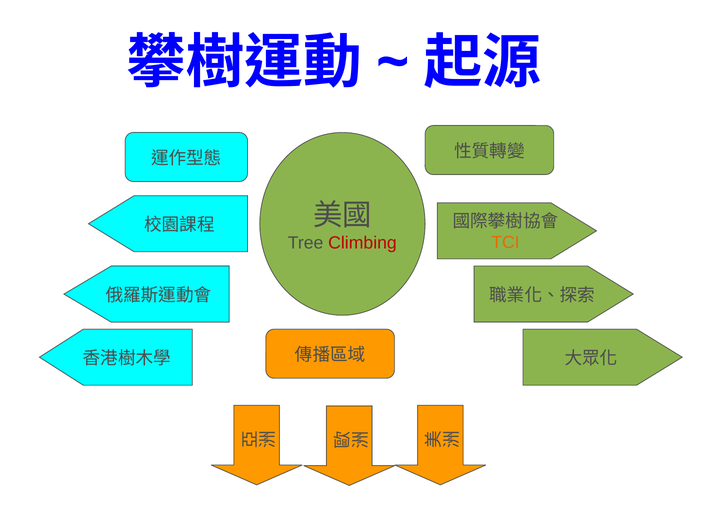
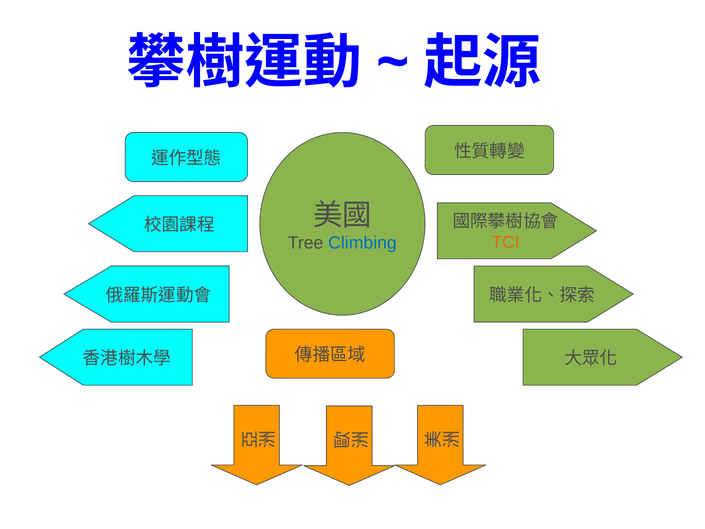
Climbing colour: red -> blue
